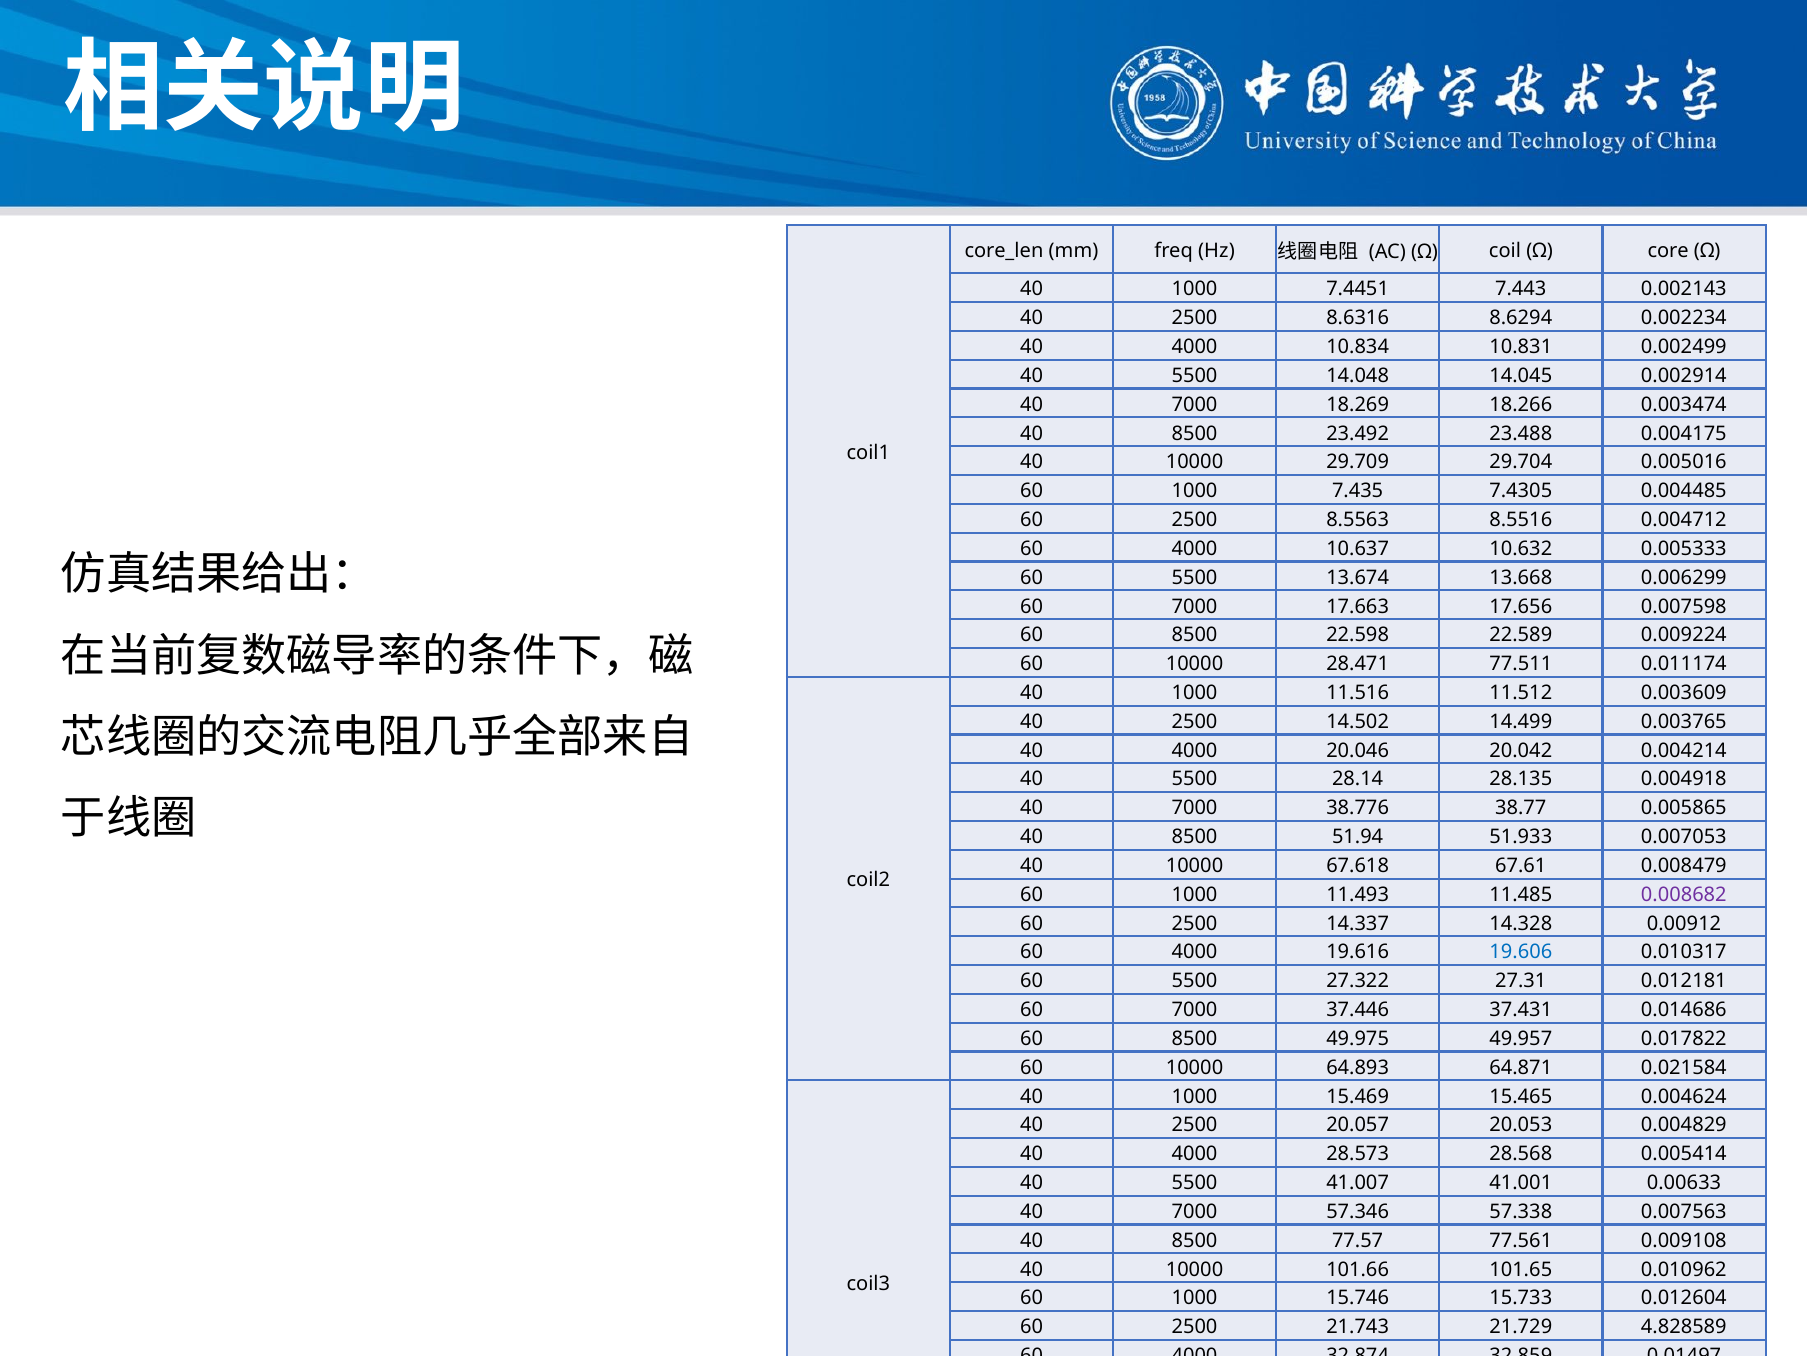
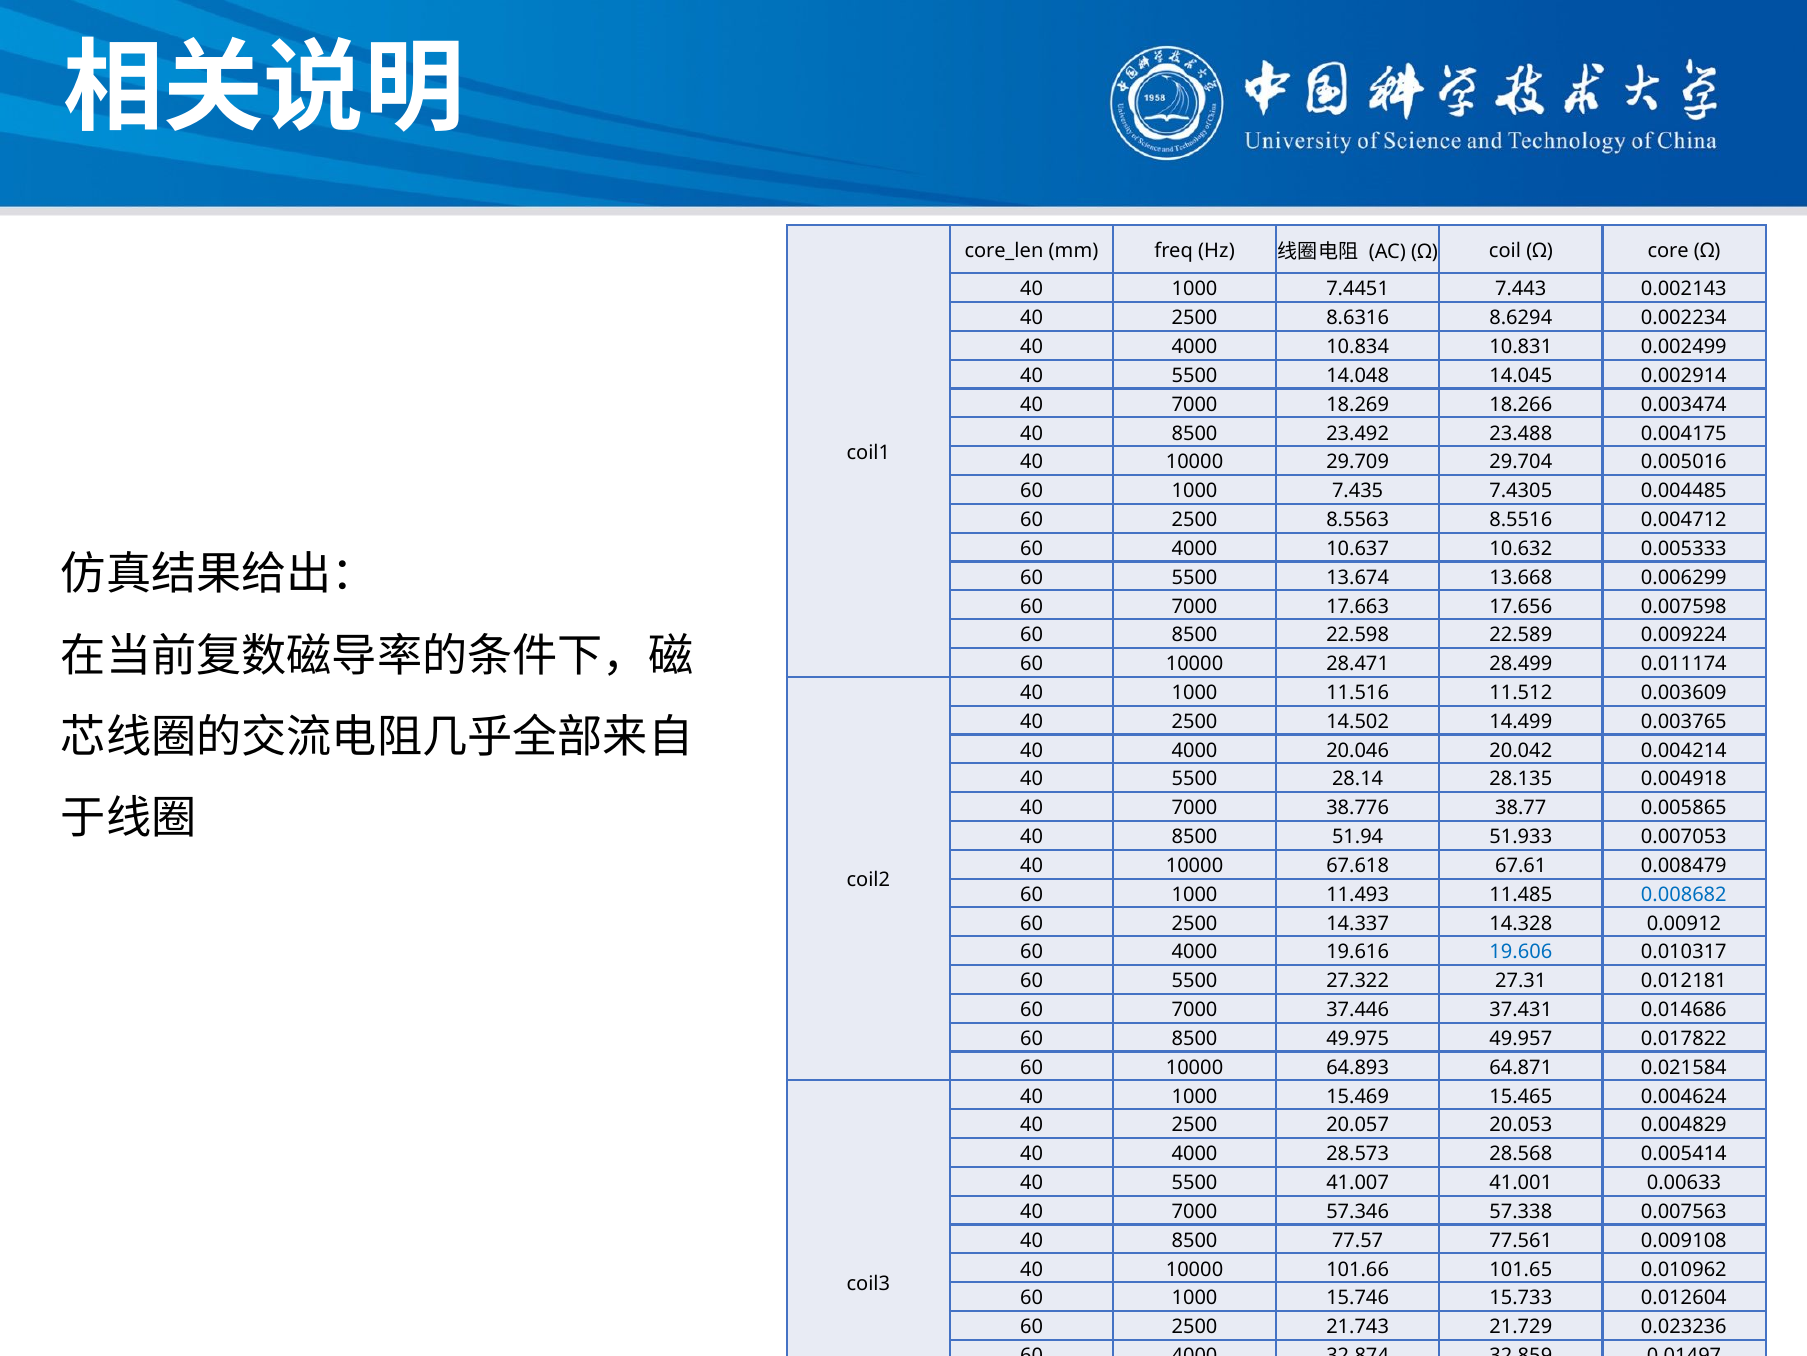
77.511: 77.511 -> 28.499
0.008682 colour: purple -> blue
4.828589: 4.828589 -> 0.023236
